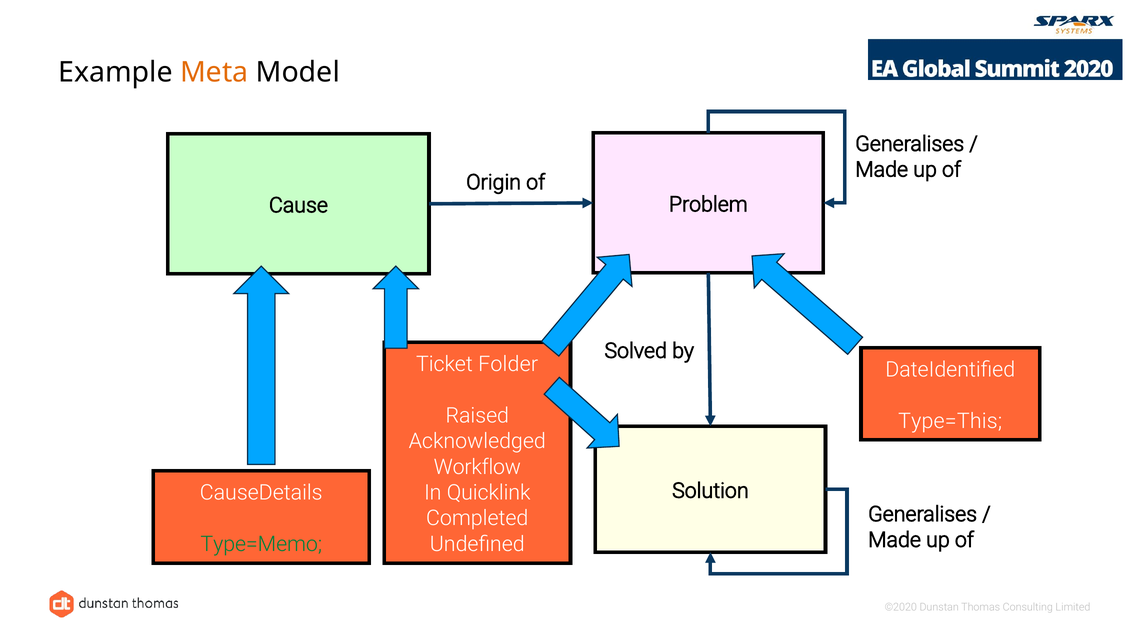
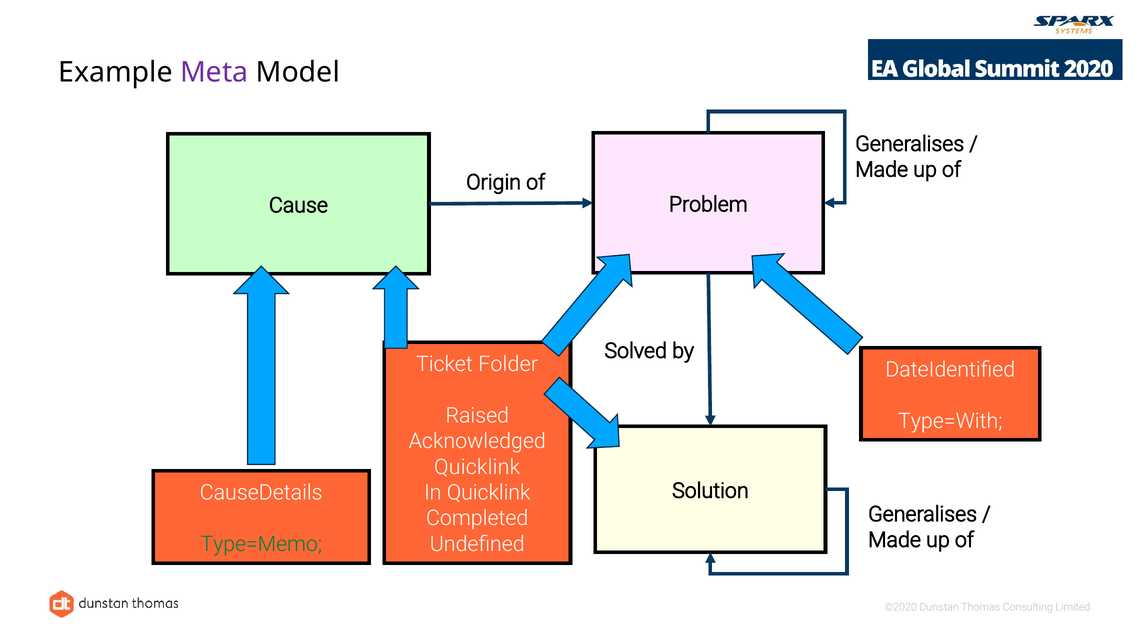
Meta colour: orange -> purple
Type=This: Type=This -> Type=With
Workflow at (477, 467): Workflow -> Quicklink
